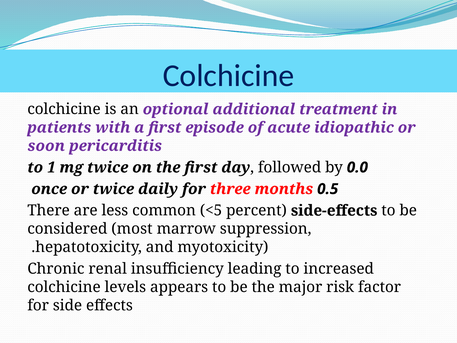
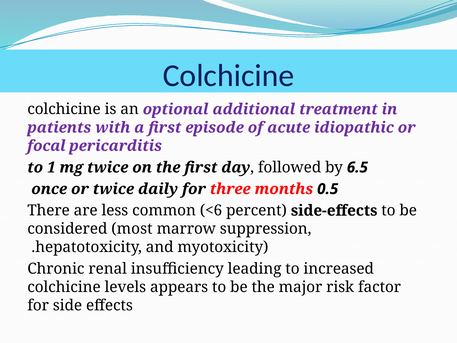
soon: soon -> focal
0.0: 0.0 -> 6.5
<5: <5 -> <6
